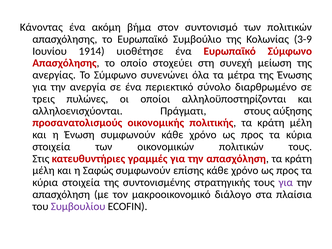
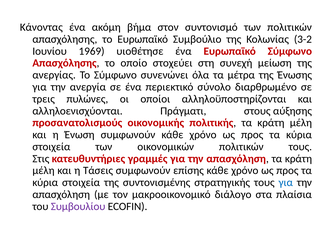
3-9: 3-9 -> 3-2
1914: 1914 -> 1969
Σαφώς: Σαφώς -> Τάσεις
για at (286, 183) colour: purple -> blue
